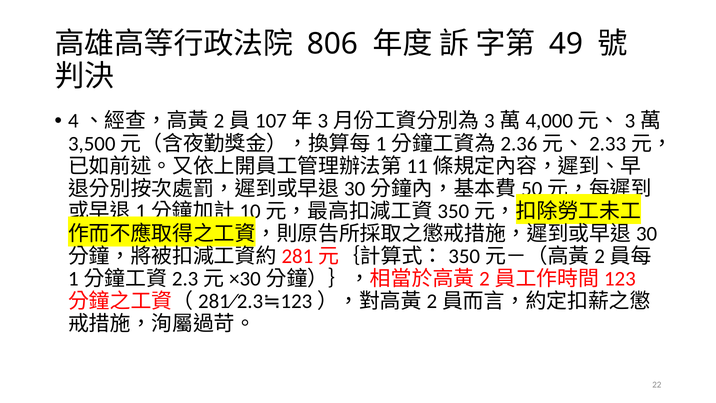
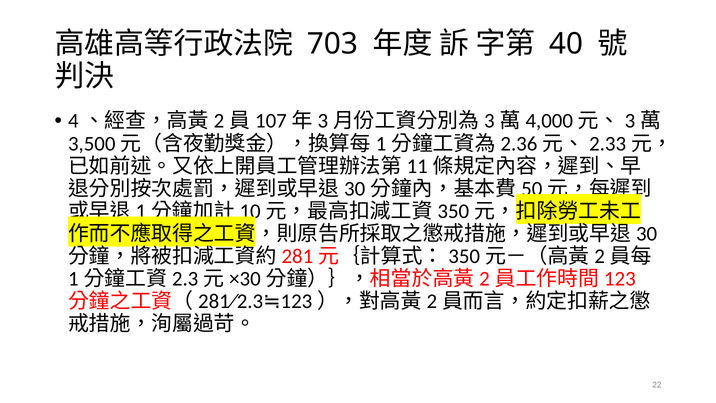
806: 806 -> 703
49: 49 -> 40
